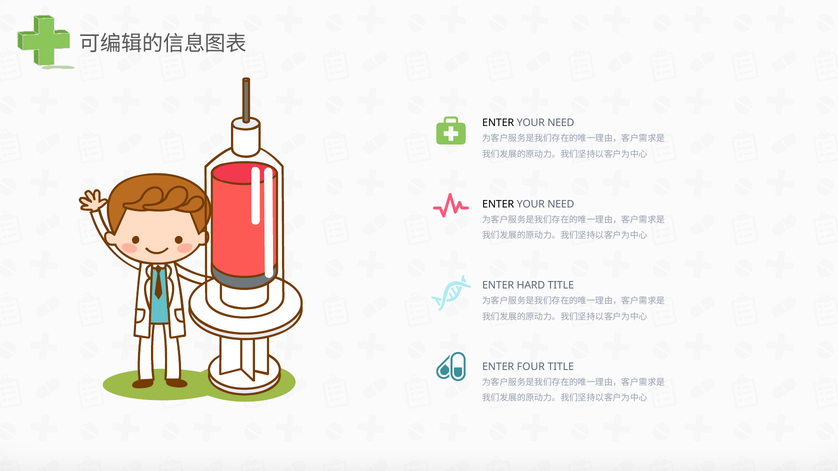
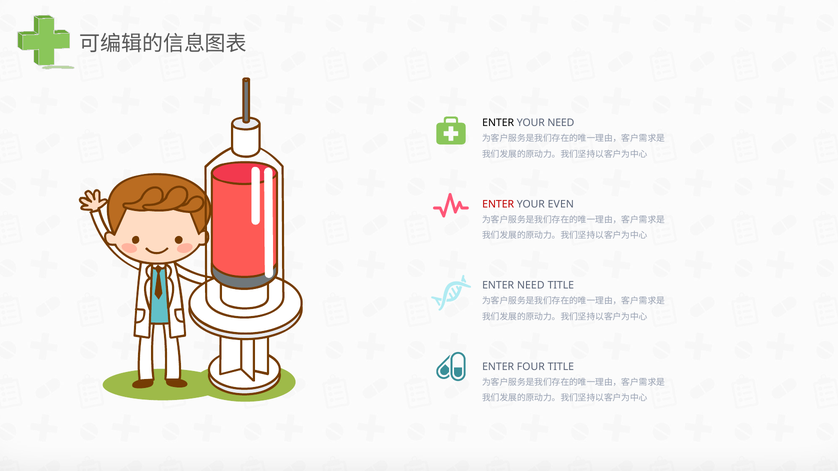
ENTER at (498, 204) colour: black -> red
NEED at (561, 204): NEED -> EVEN
ENTER HARD: HARD -> NEED
